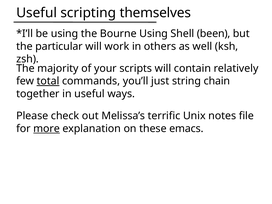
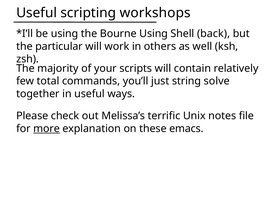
themselves: themselves -> workshops
been: been -> back
total underline: present -> none
chain: chain -> solve
